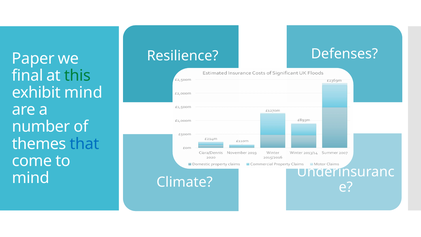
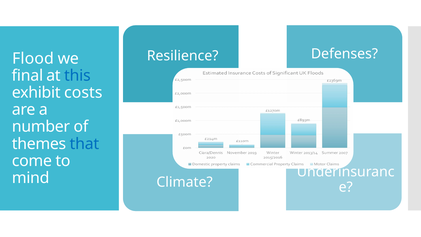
Paper: Paper -> Flood
this colour: green -> blue
exhibit mind: mind -> costs
